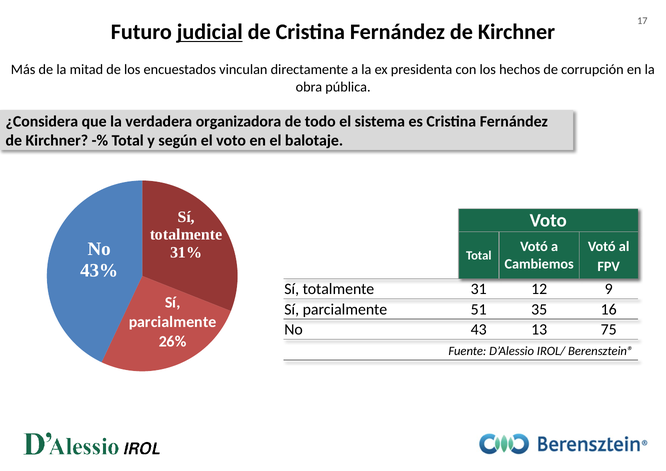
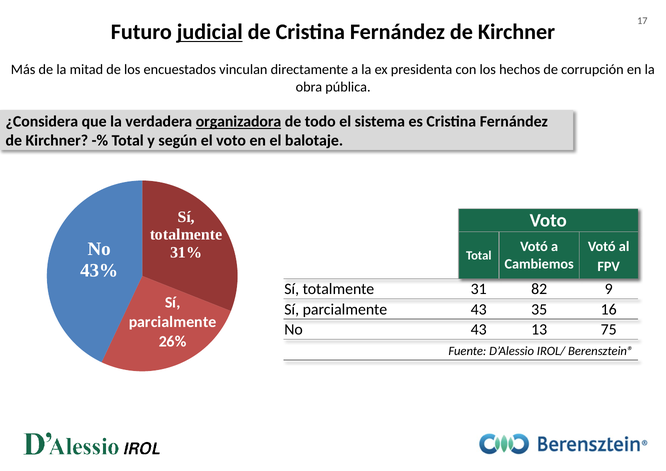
organizadora underline: none -> present
12: 12 -> 82
parcialmente 51: 51 -> 43
